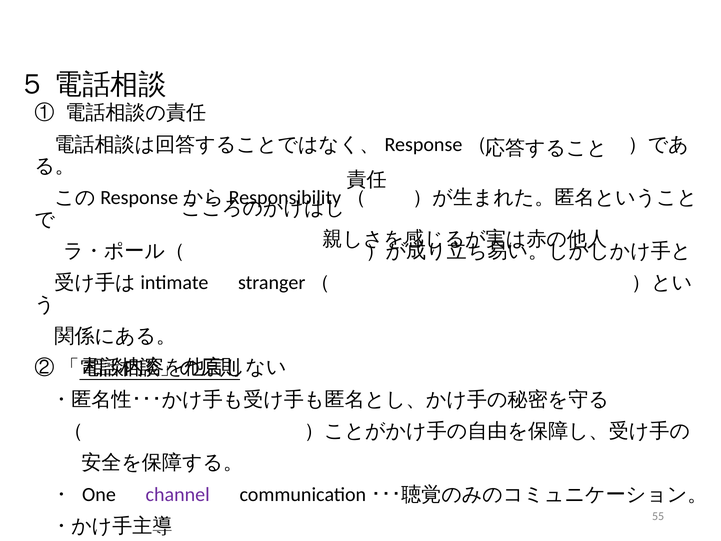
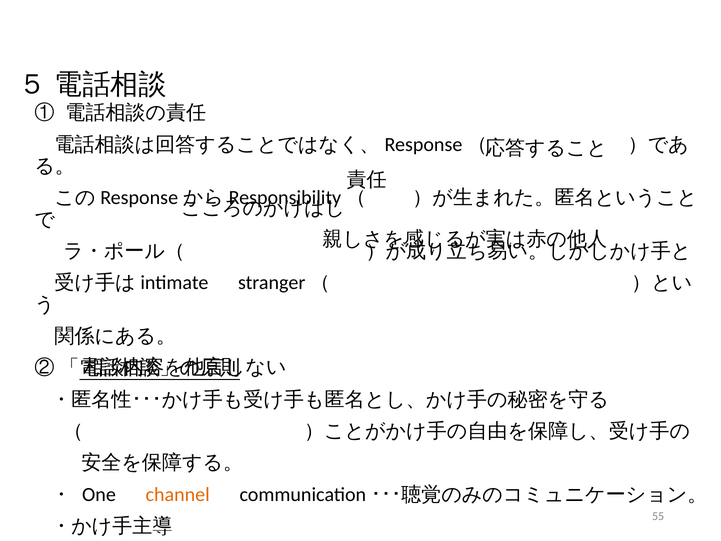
channel colour: purple -> orange
